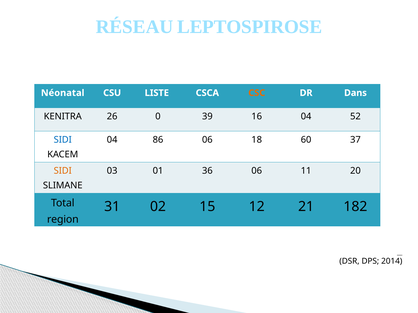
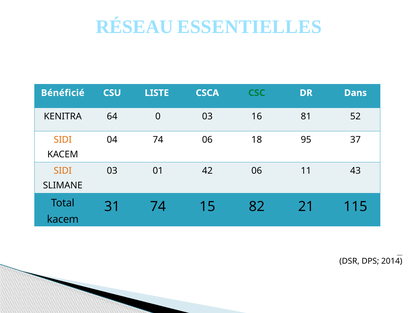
LEPTOSPIROSE: LEPTOSPIROSE -> ESSENTIELLES
Néonatal: Néonatal -> Bénéficié
CSC colour: orange -> green
26: 26 -> 64
0 39: 39 -> 03
16 04: 04 -> 81
SIDI at (63, 140) colour: blue -> orange
04 86: 86 -> 74
60: 60 -> 95
36: 36 -> 42
20: 20 -> 43
31 02: 02 -> 74
12: 12 -> 82
182: 182 -> 115
region at (63, 220): region -> kacem
